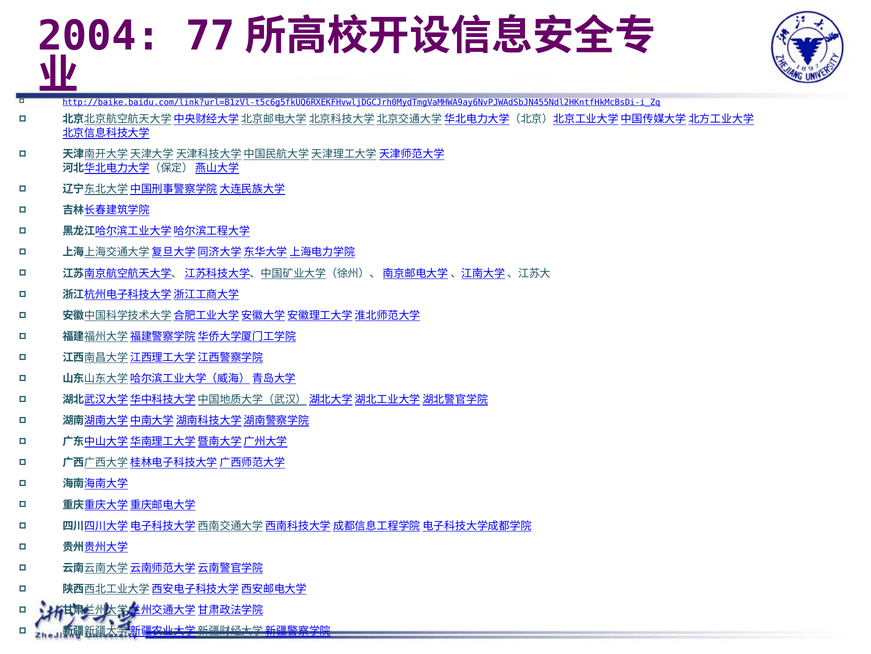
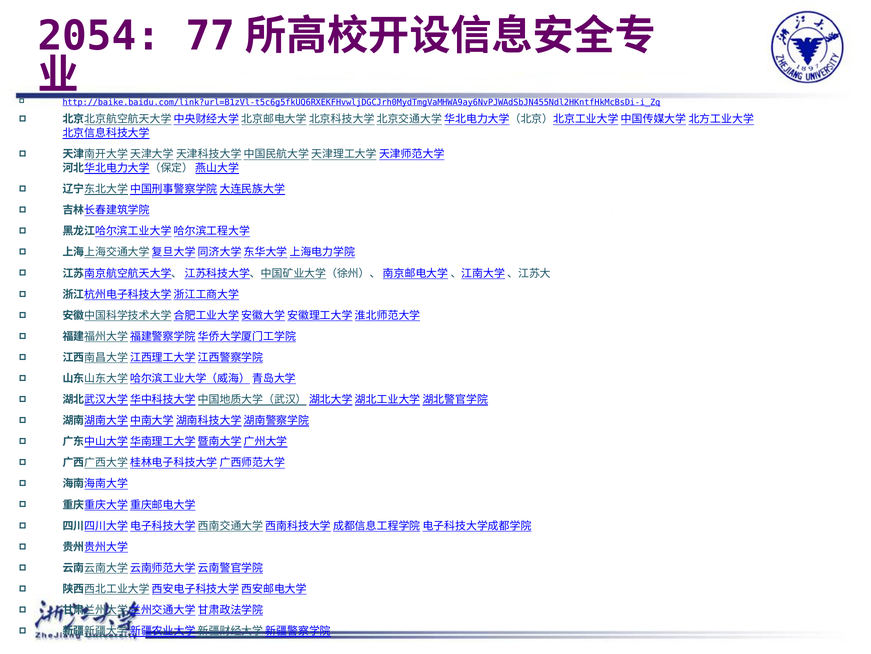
2004: 2004 -> 2054
